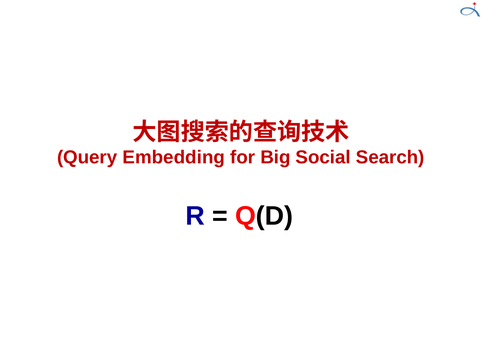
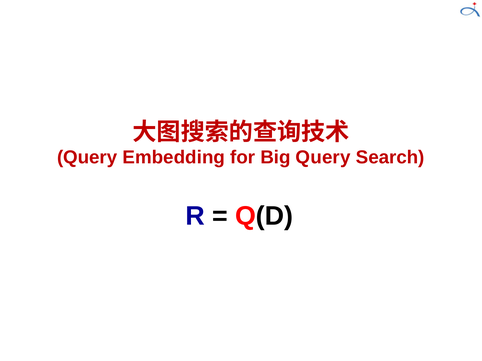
Big Social: Social -> Query
